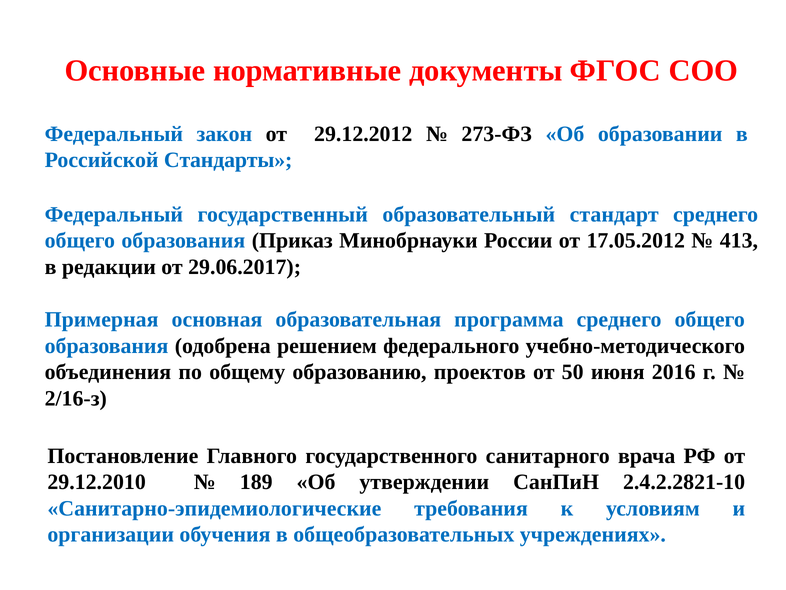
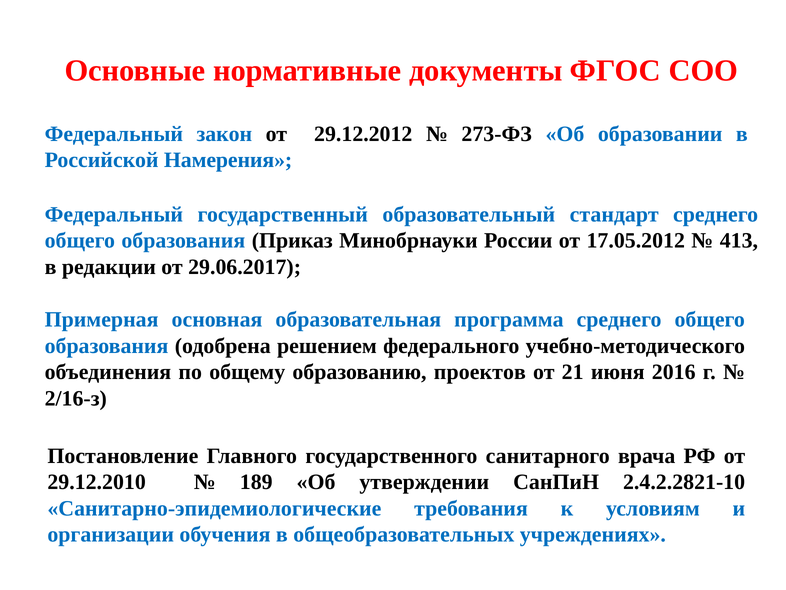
Стандарты: Стандарты -> Намерения
50: 50 -> 21
